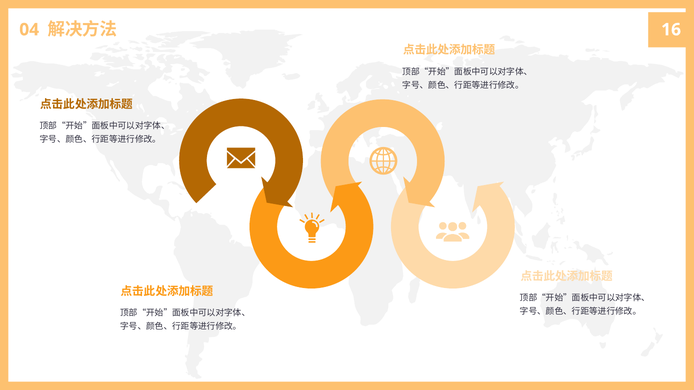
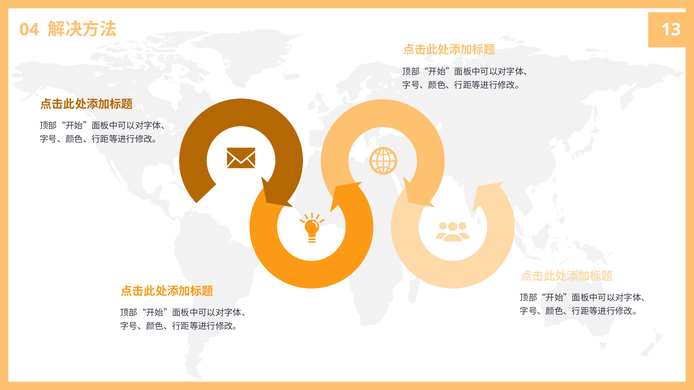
16: 16 -> 13
